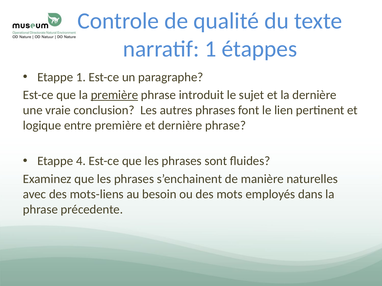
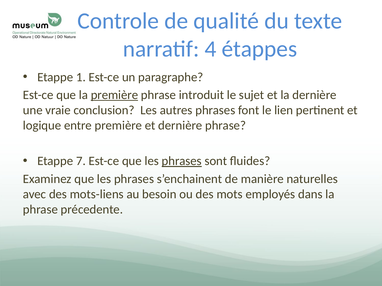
narratif 1: 1 -> 4
4: 4 -> 7
phrases at (182, 161) underline: none -> present
